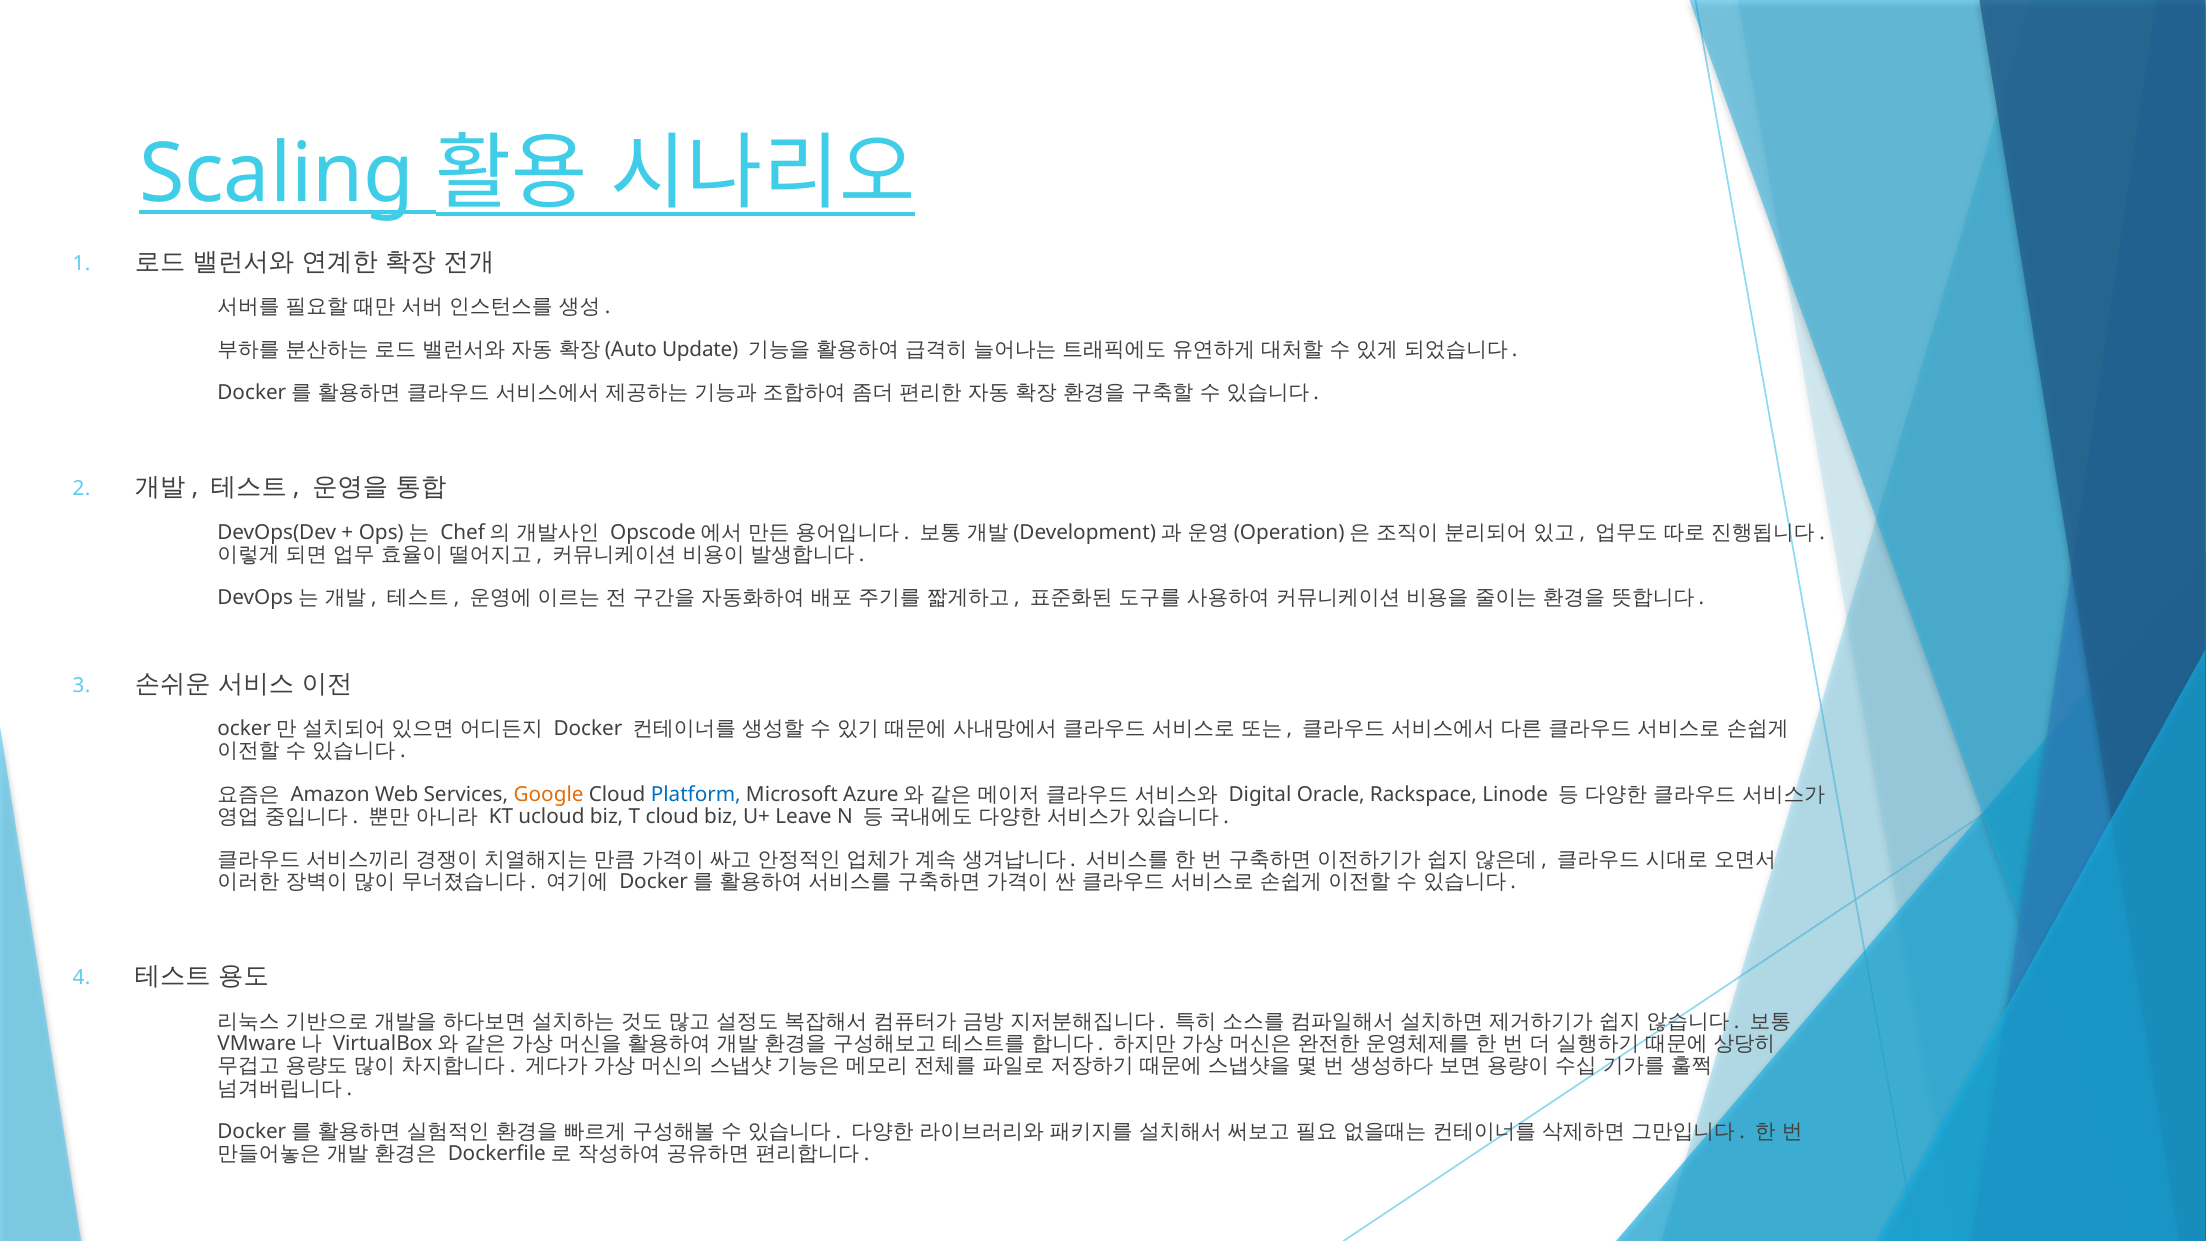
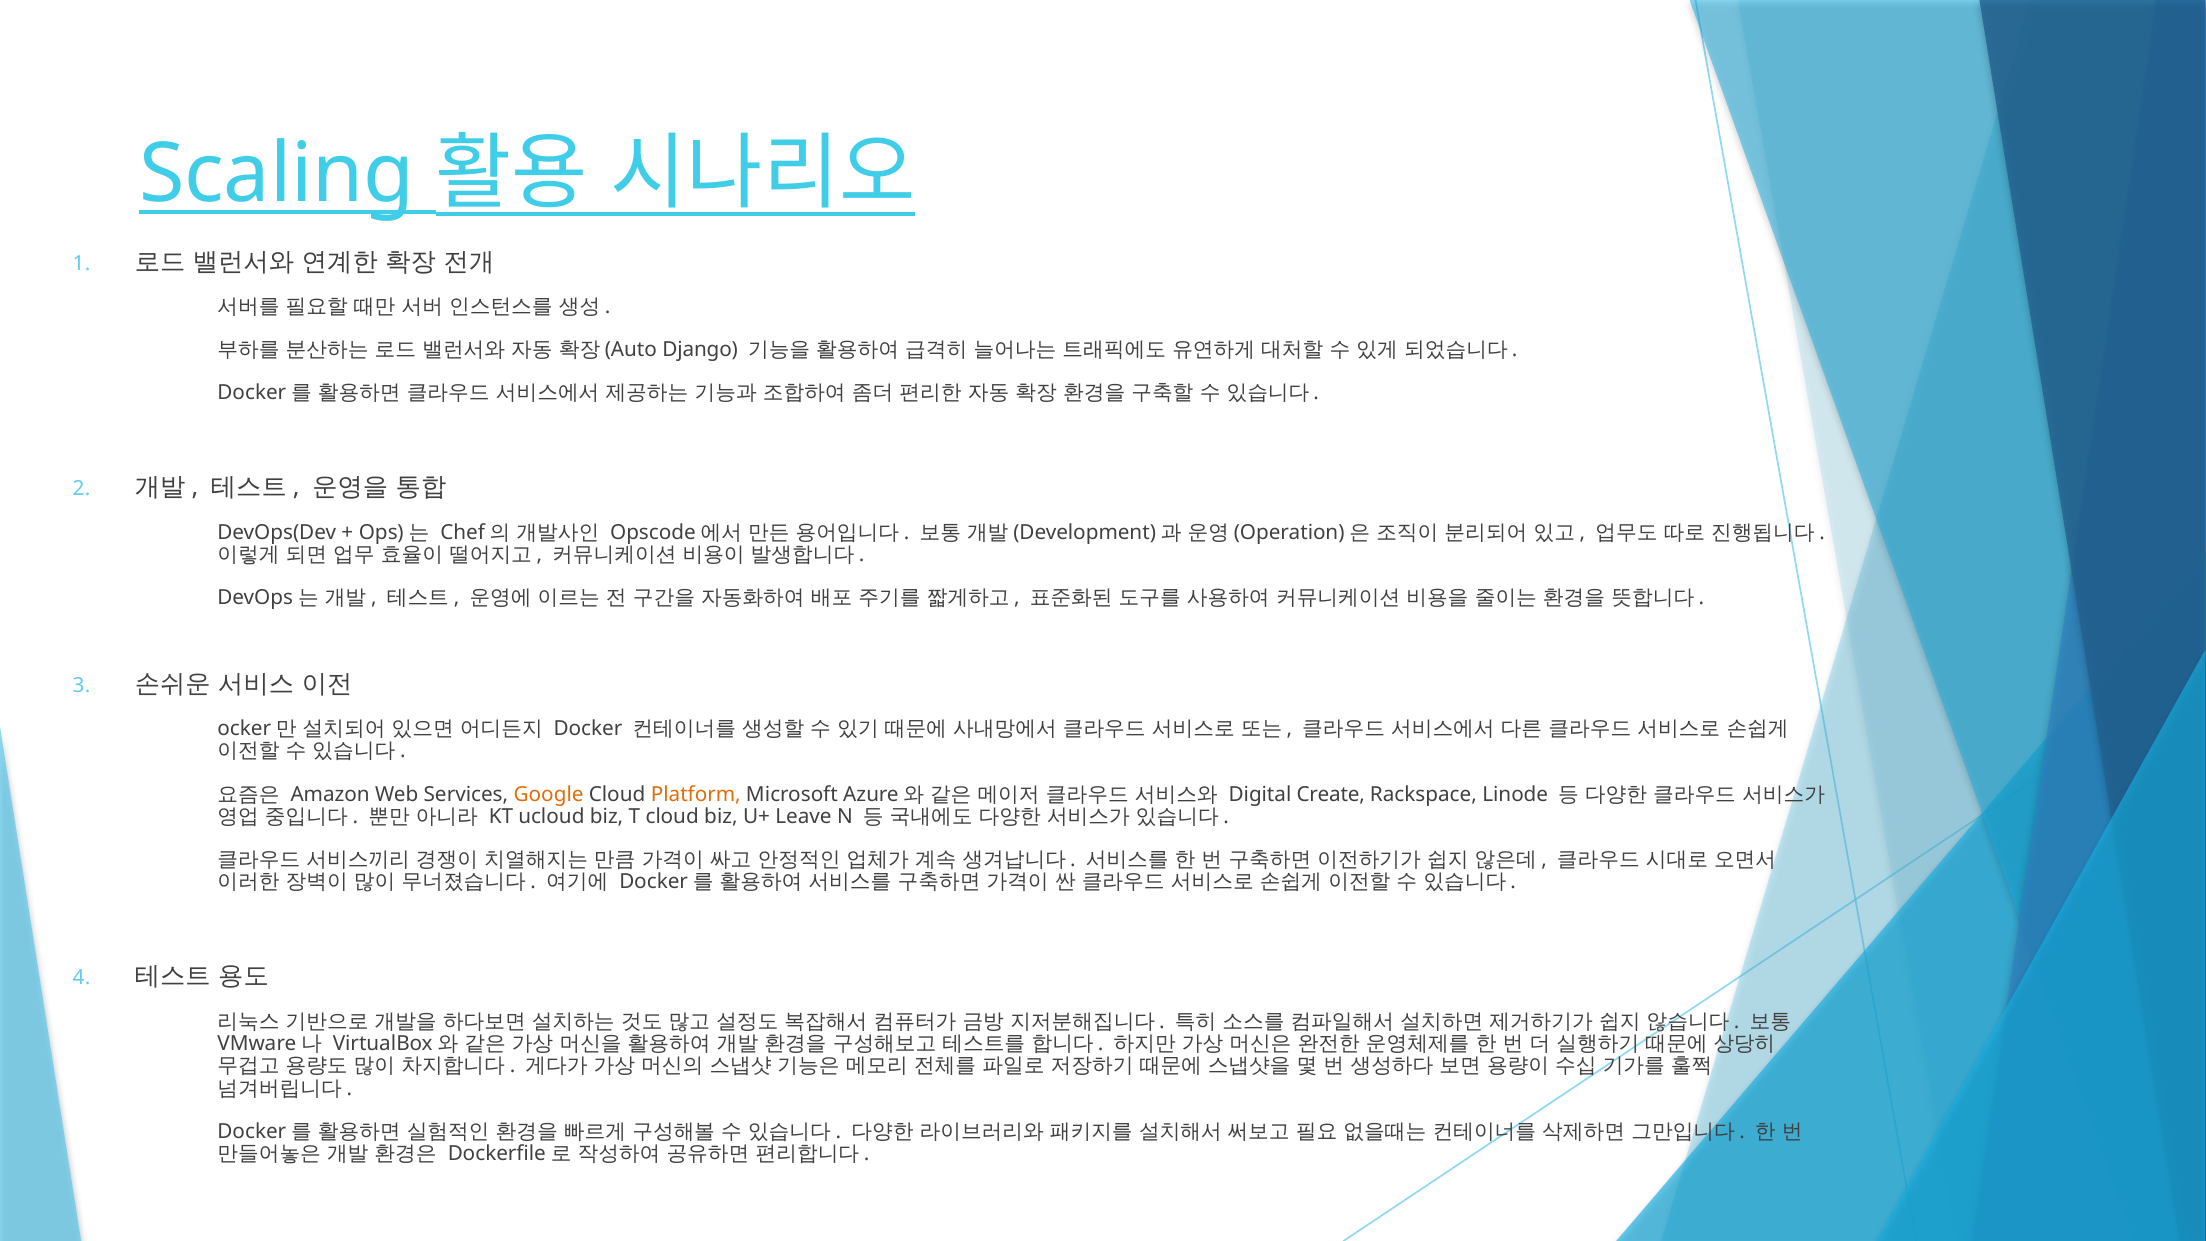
Update: Update -> Django
Platform colour: blue -> orange
Oracle: Oracle -> Create
